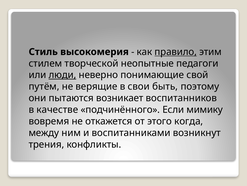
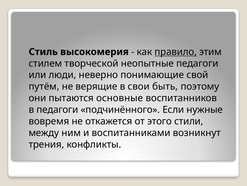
люди underline: present -> none
возникает: возникает -> основные
в качестве: качестве -> педагоги
мимику: мимику -> нужные
когда: когда -> стили
